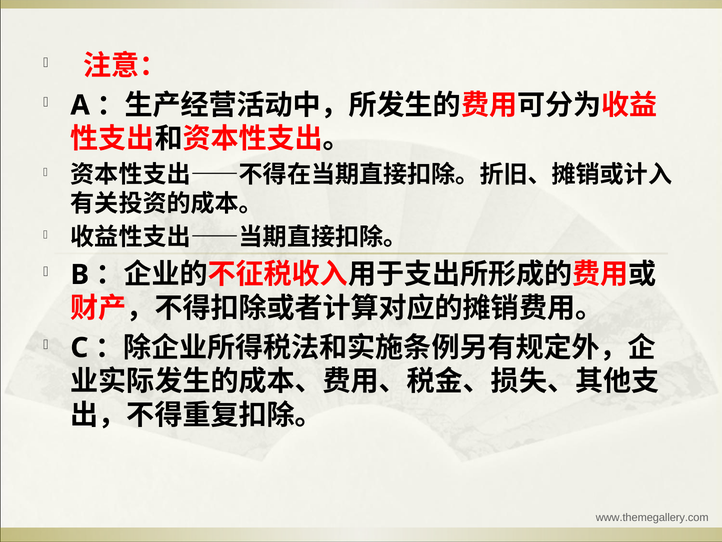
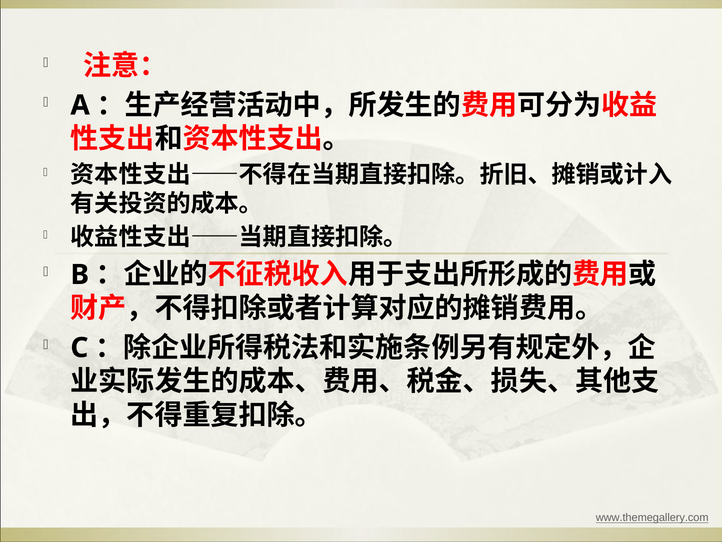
www.themegallery.com underline: none -> present
